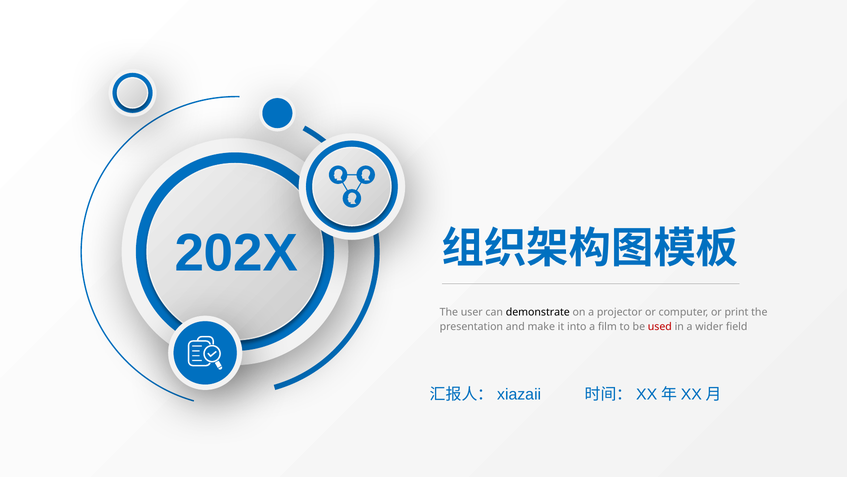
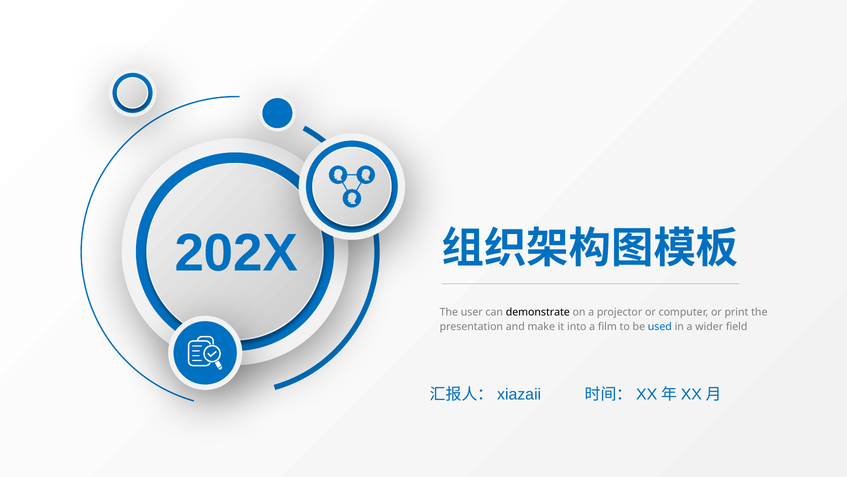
used colour: red -> blue
